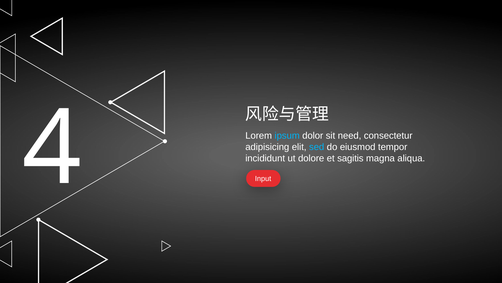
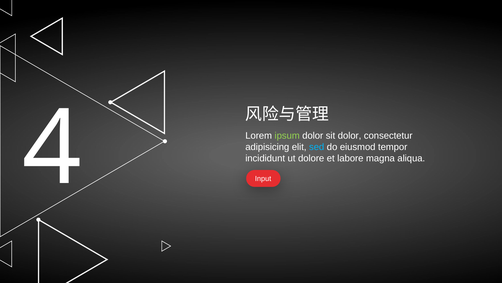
ipsum colour: light blue -> light green
sit need: need -> dolor
sagitis: sagitis -> labore
